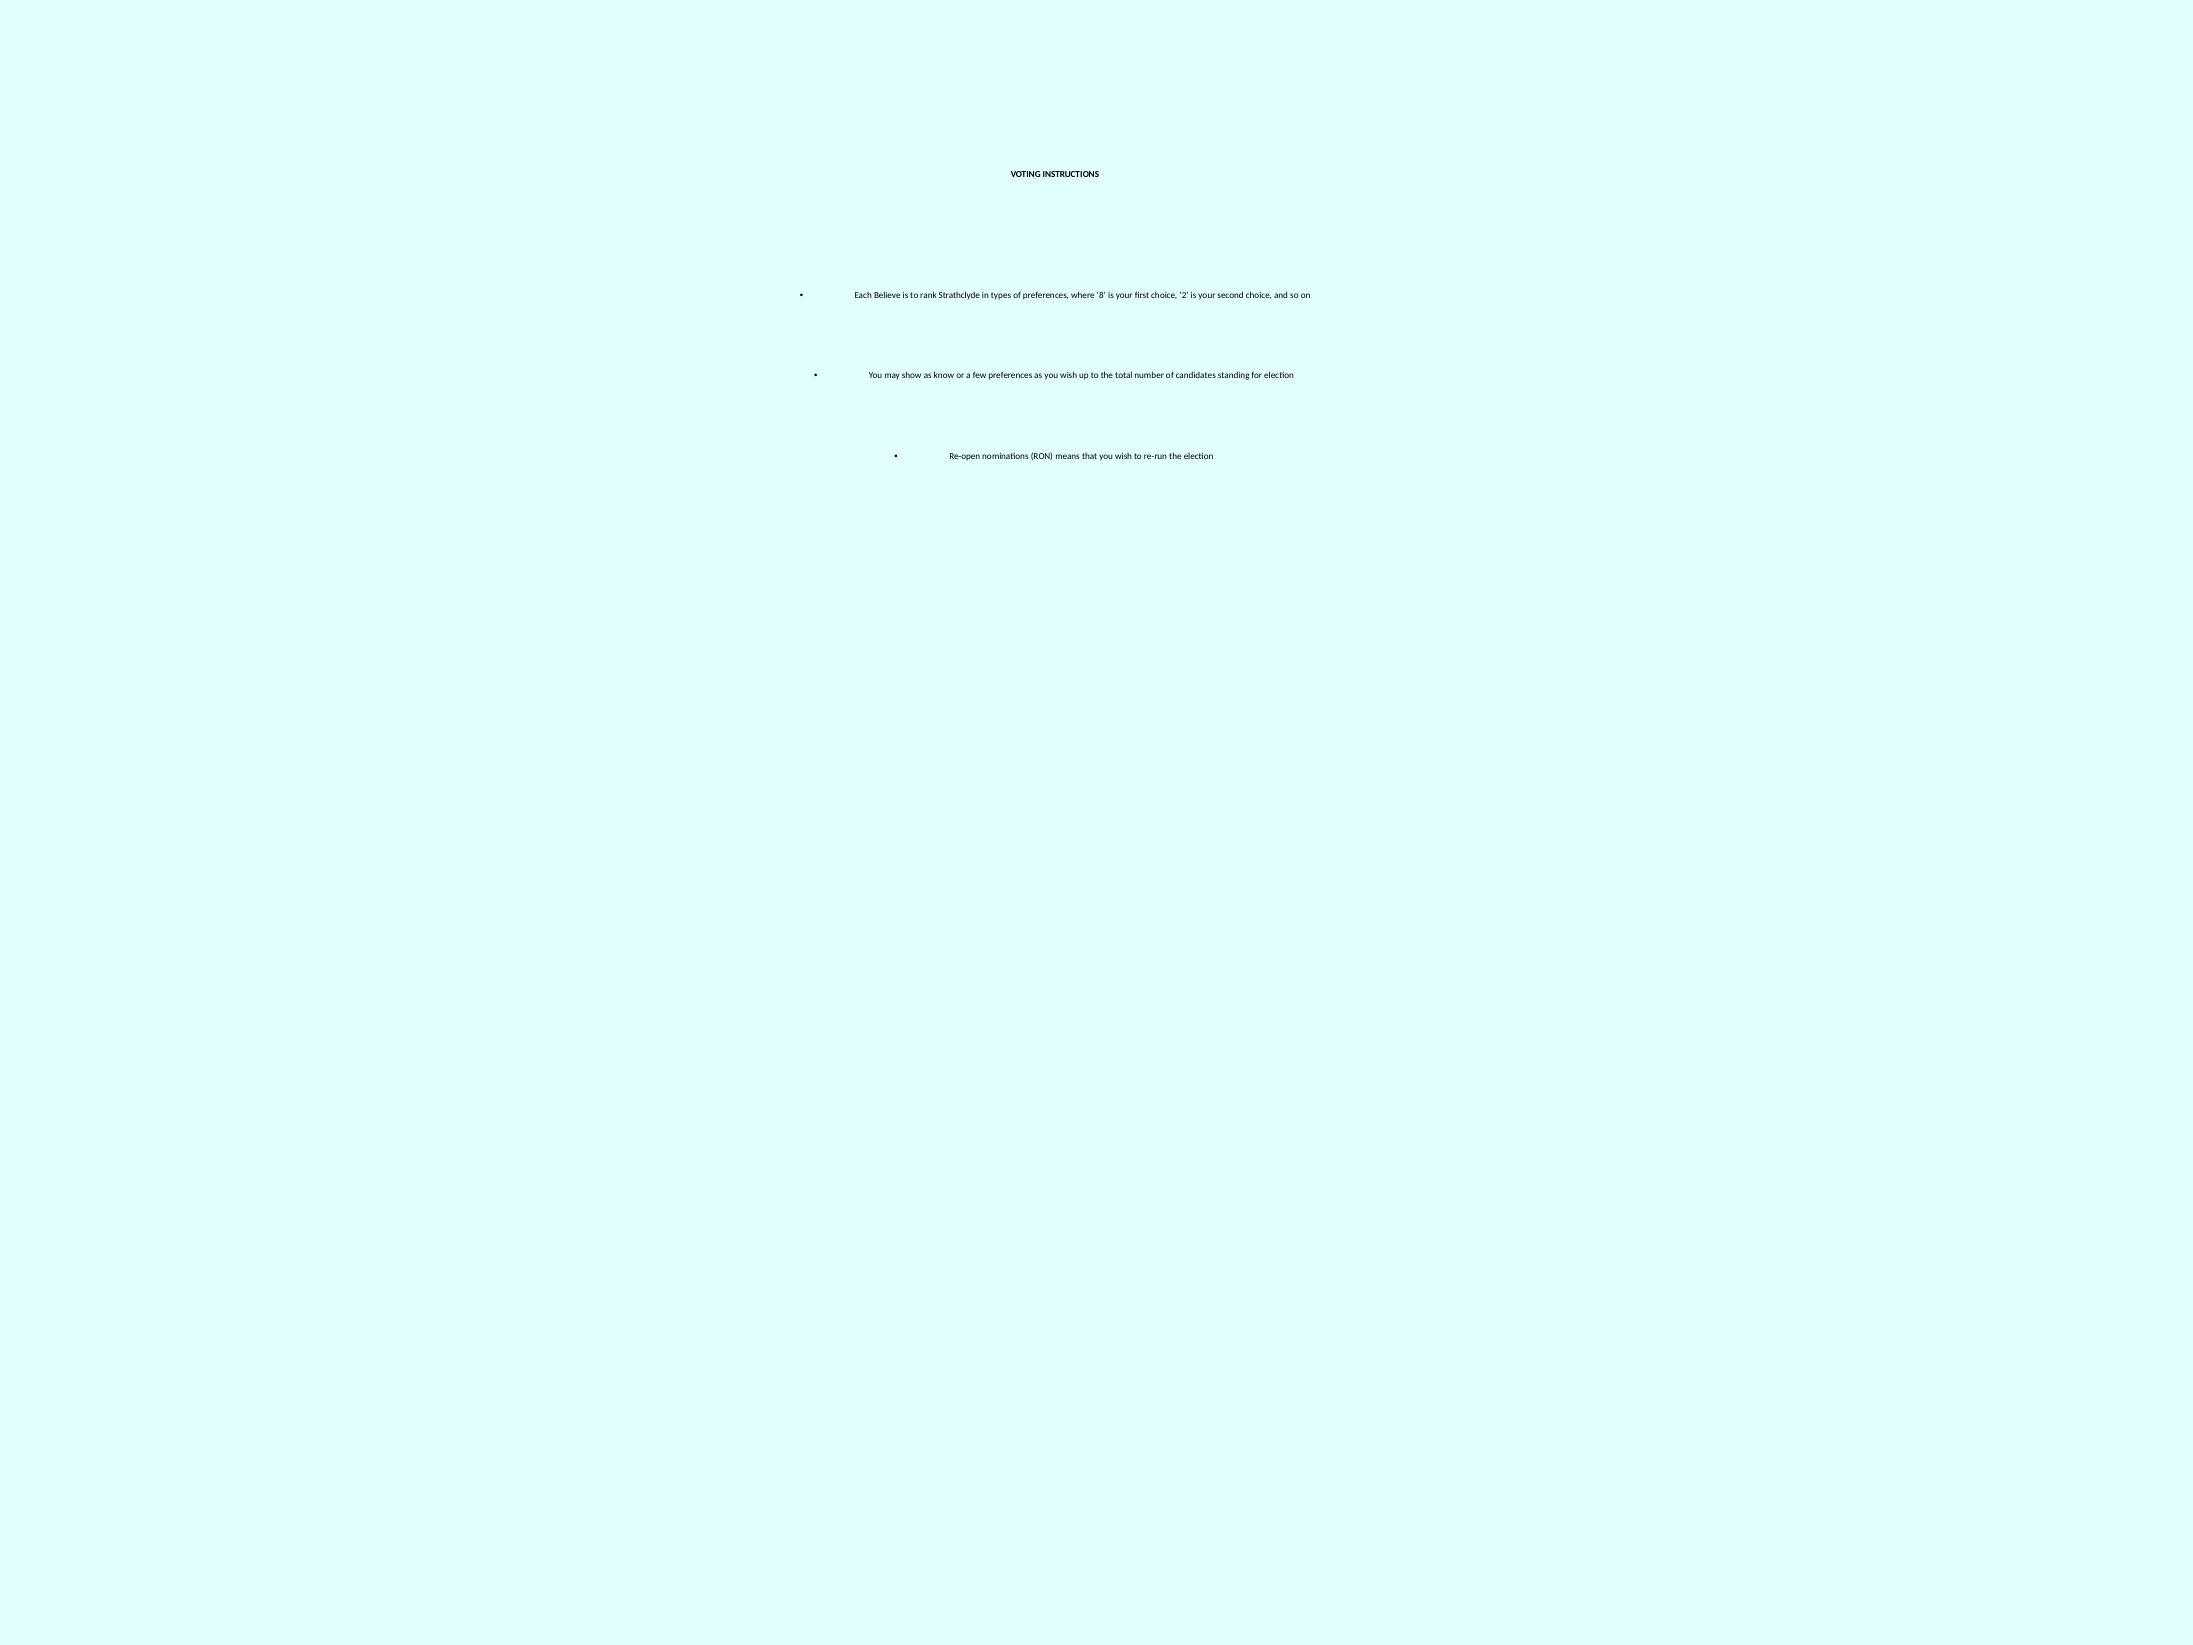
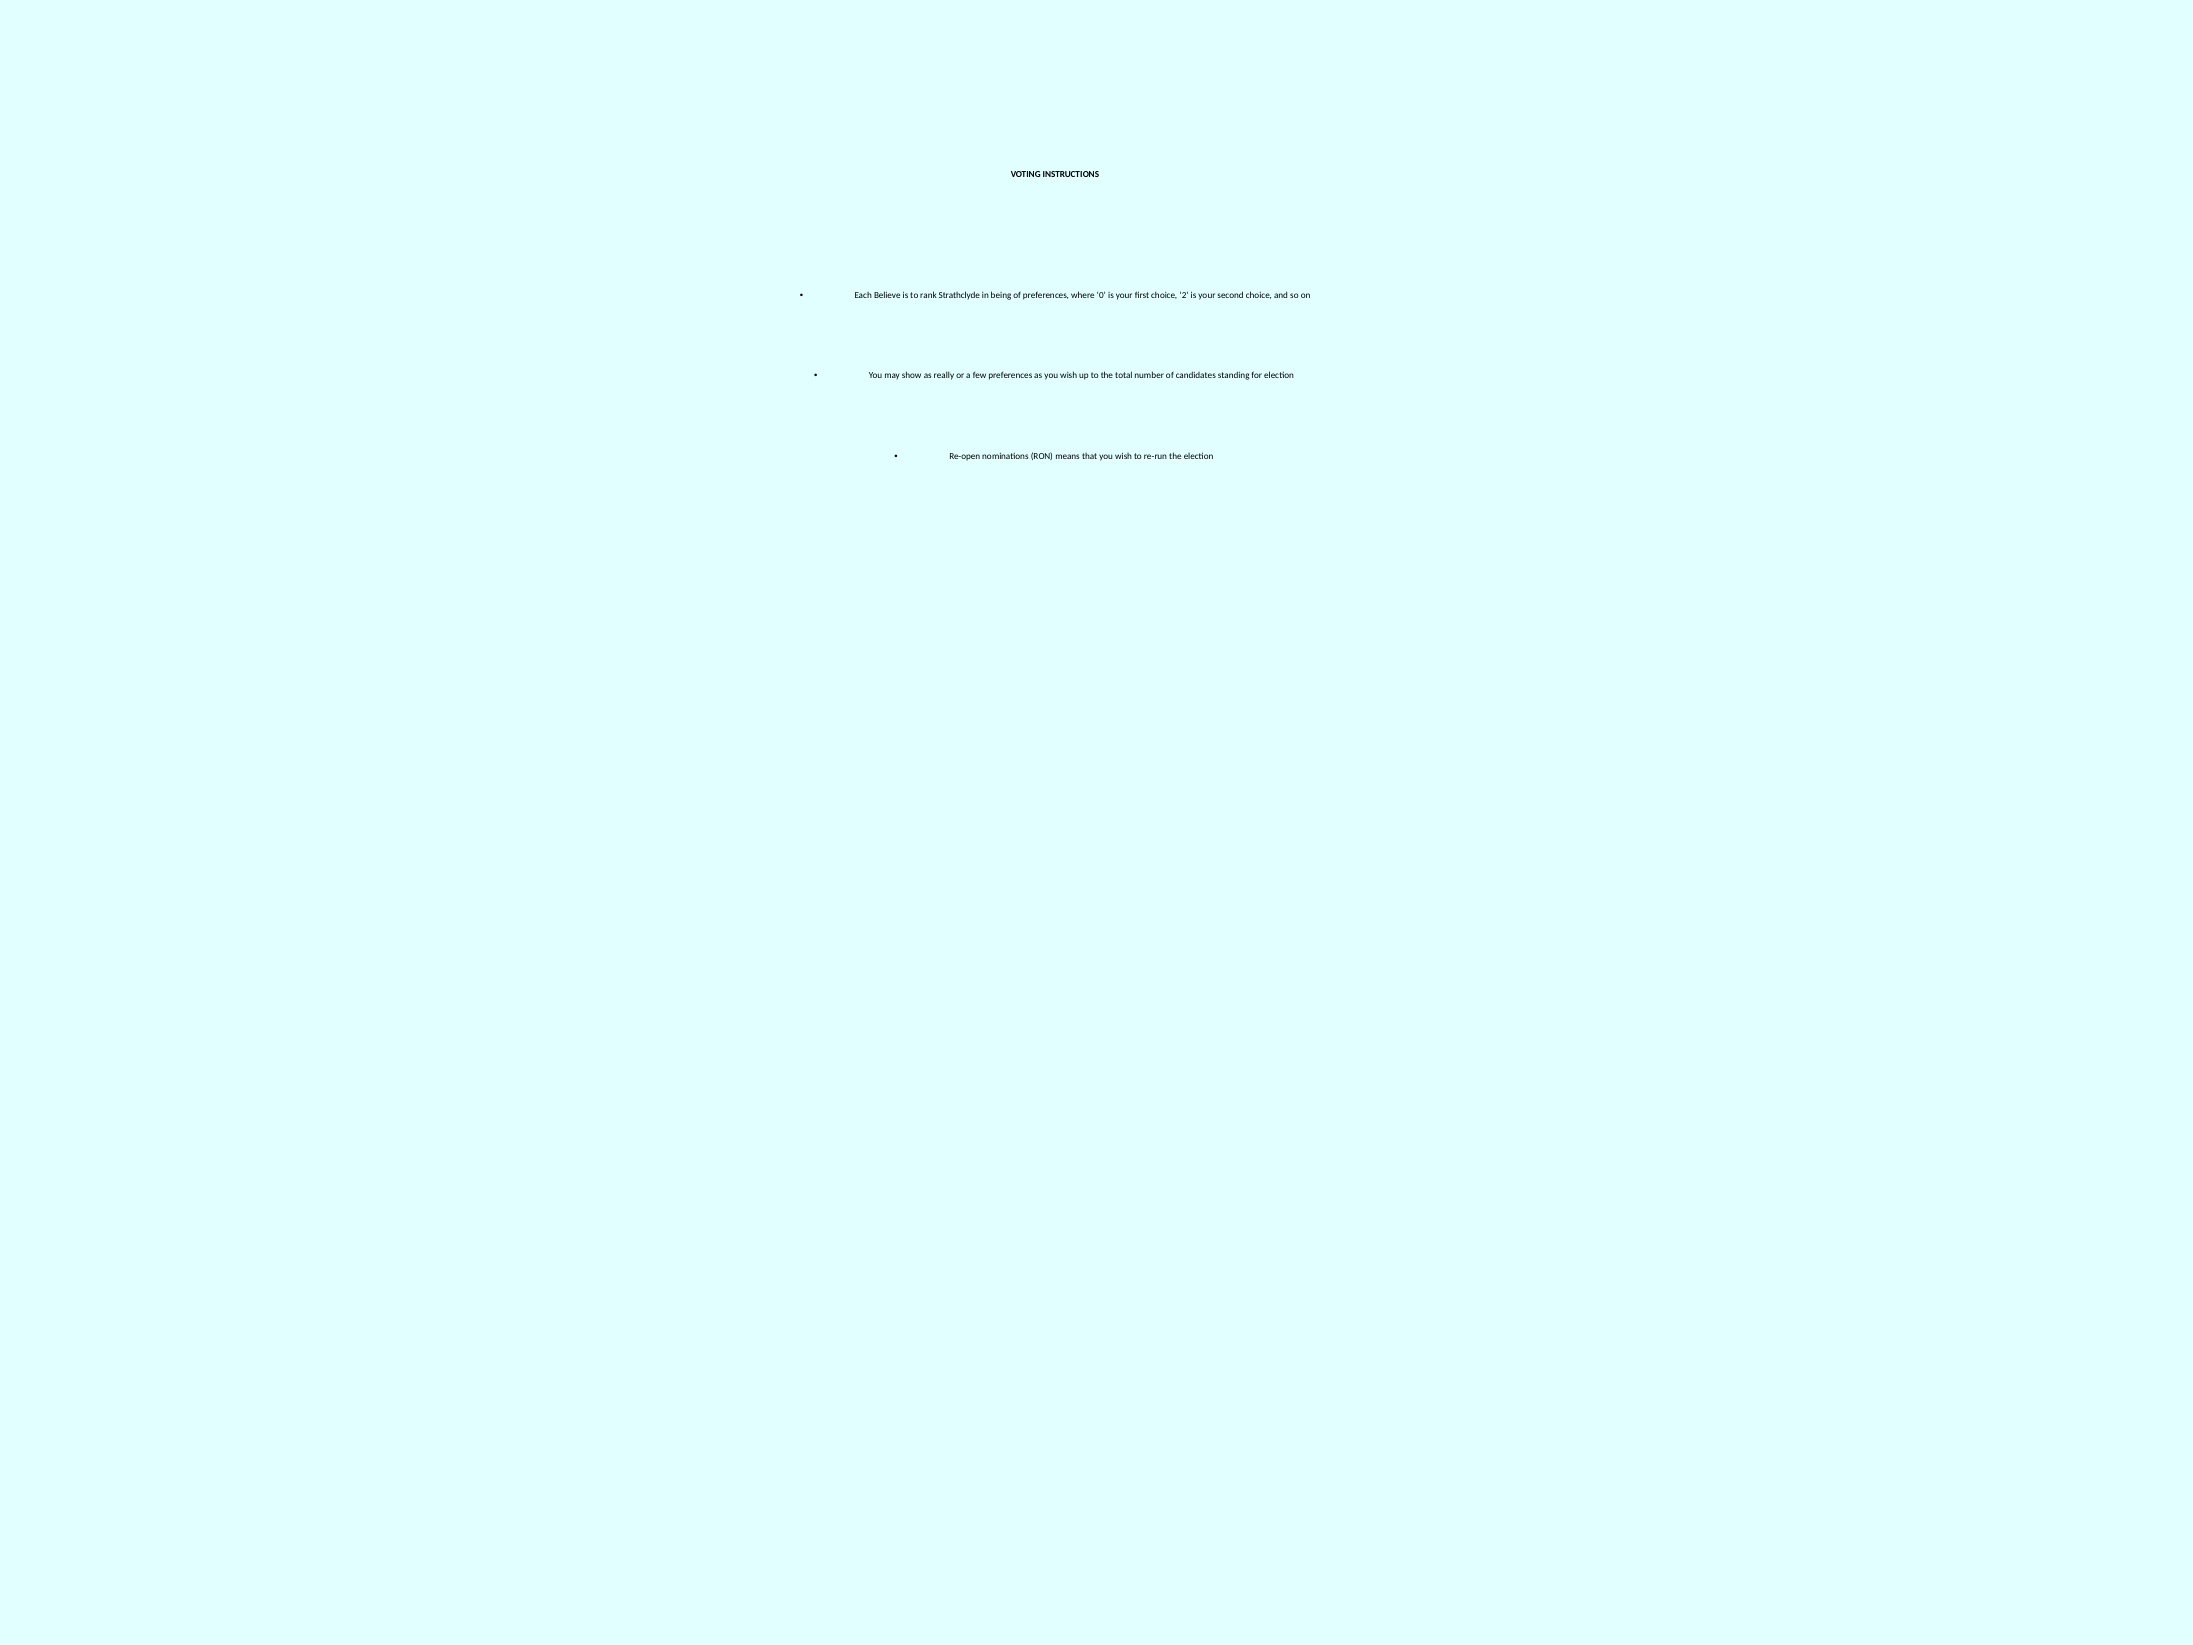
types: types -> being
8: 8 -> 0
know: know -> really
